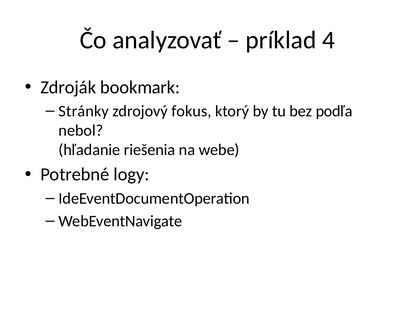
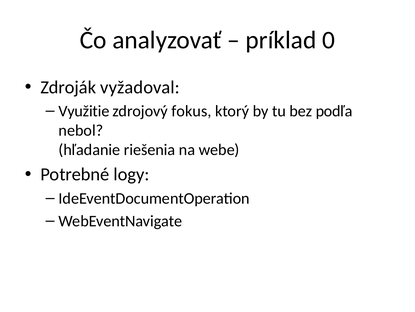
4: 4 -> 0
bookmark: bookmark -> vyžadoval
Stránky: Stránky -> Využitie
